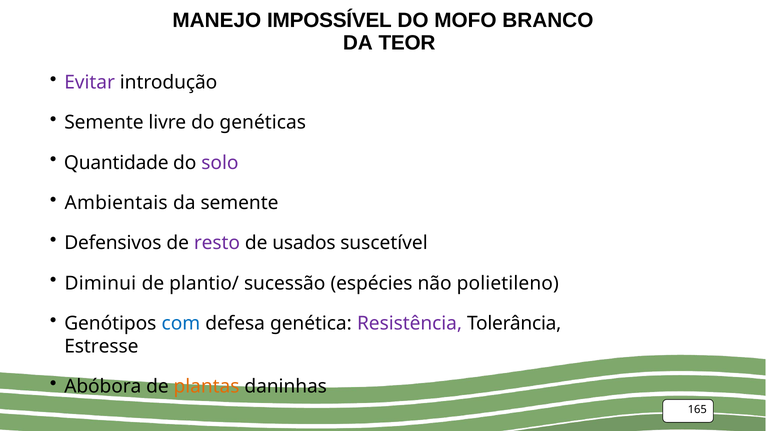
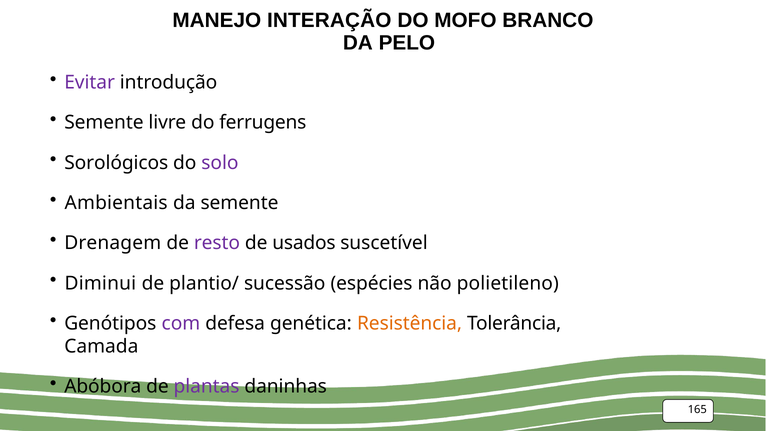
IMPOSSÍVEL: IMPOSSÍVEL -> INTERAÇÃO
TEOR: TEOR -> PELO
genéticas: genéticas -> ferrugens
Quantidade: Quantidade -> Sorológicos
Defensivos: Defensivos -> Drenagem
com colour: blue -> purple
Resistência colour: purple -> orange
Estresse: Estresse -> Camada
plantas colour: orange -> purple
